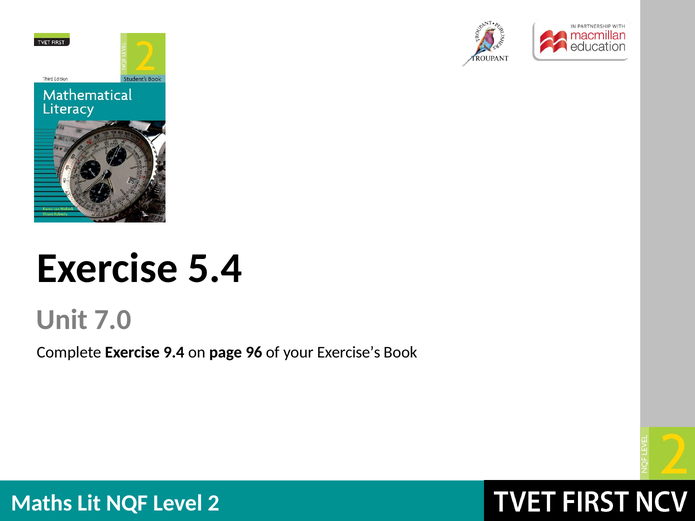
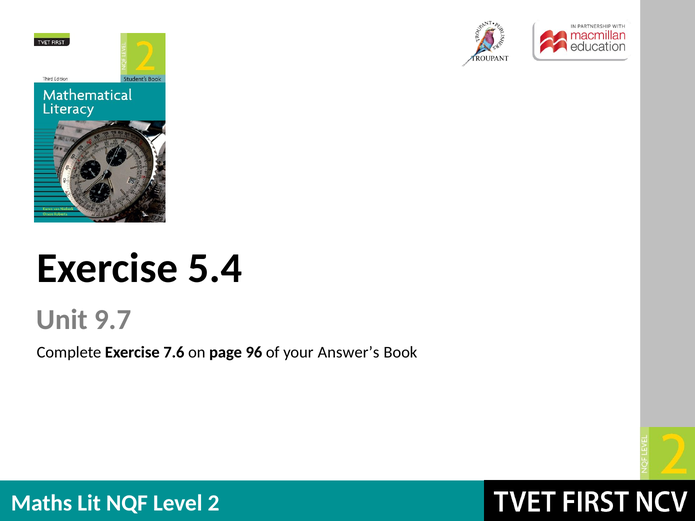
7.0: 7.0 -> 9.7
9.4: 9.4 -> 7.6
Exercise’s: Exercise’s -> Answer’s
